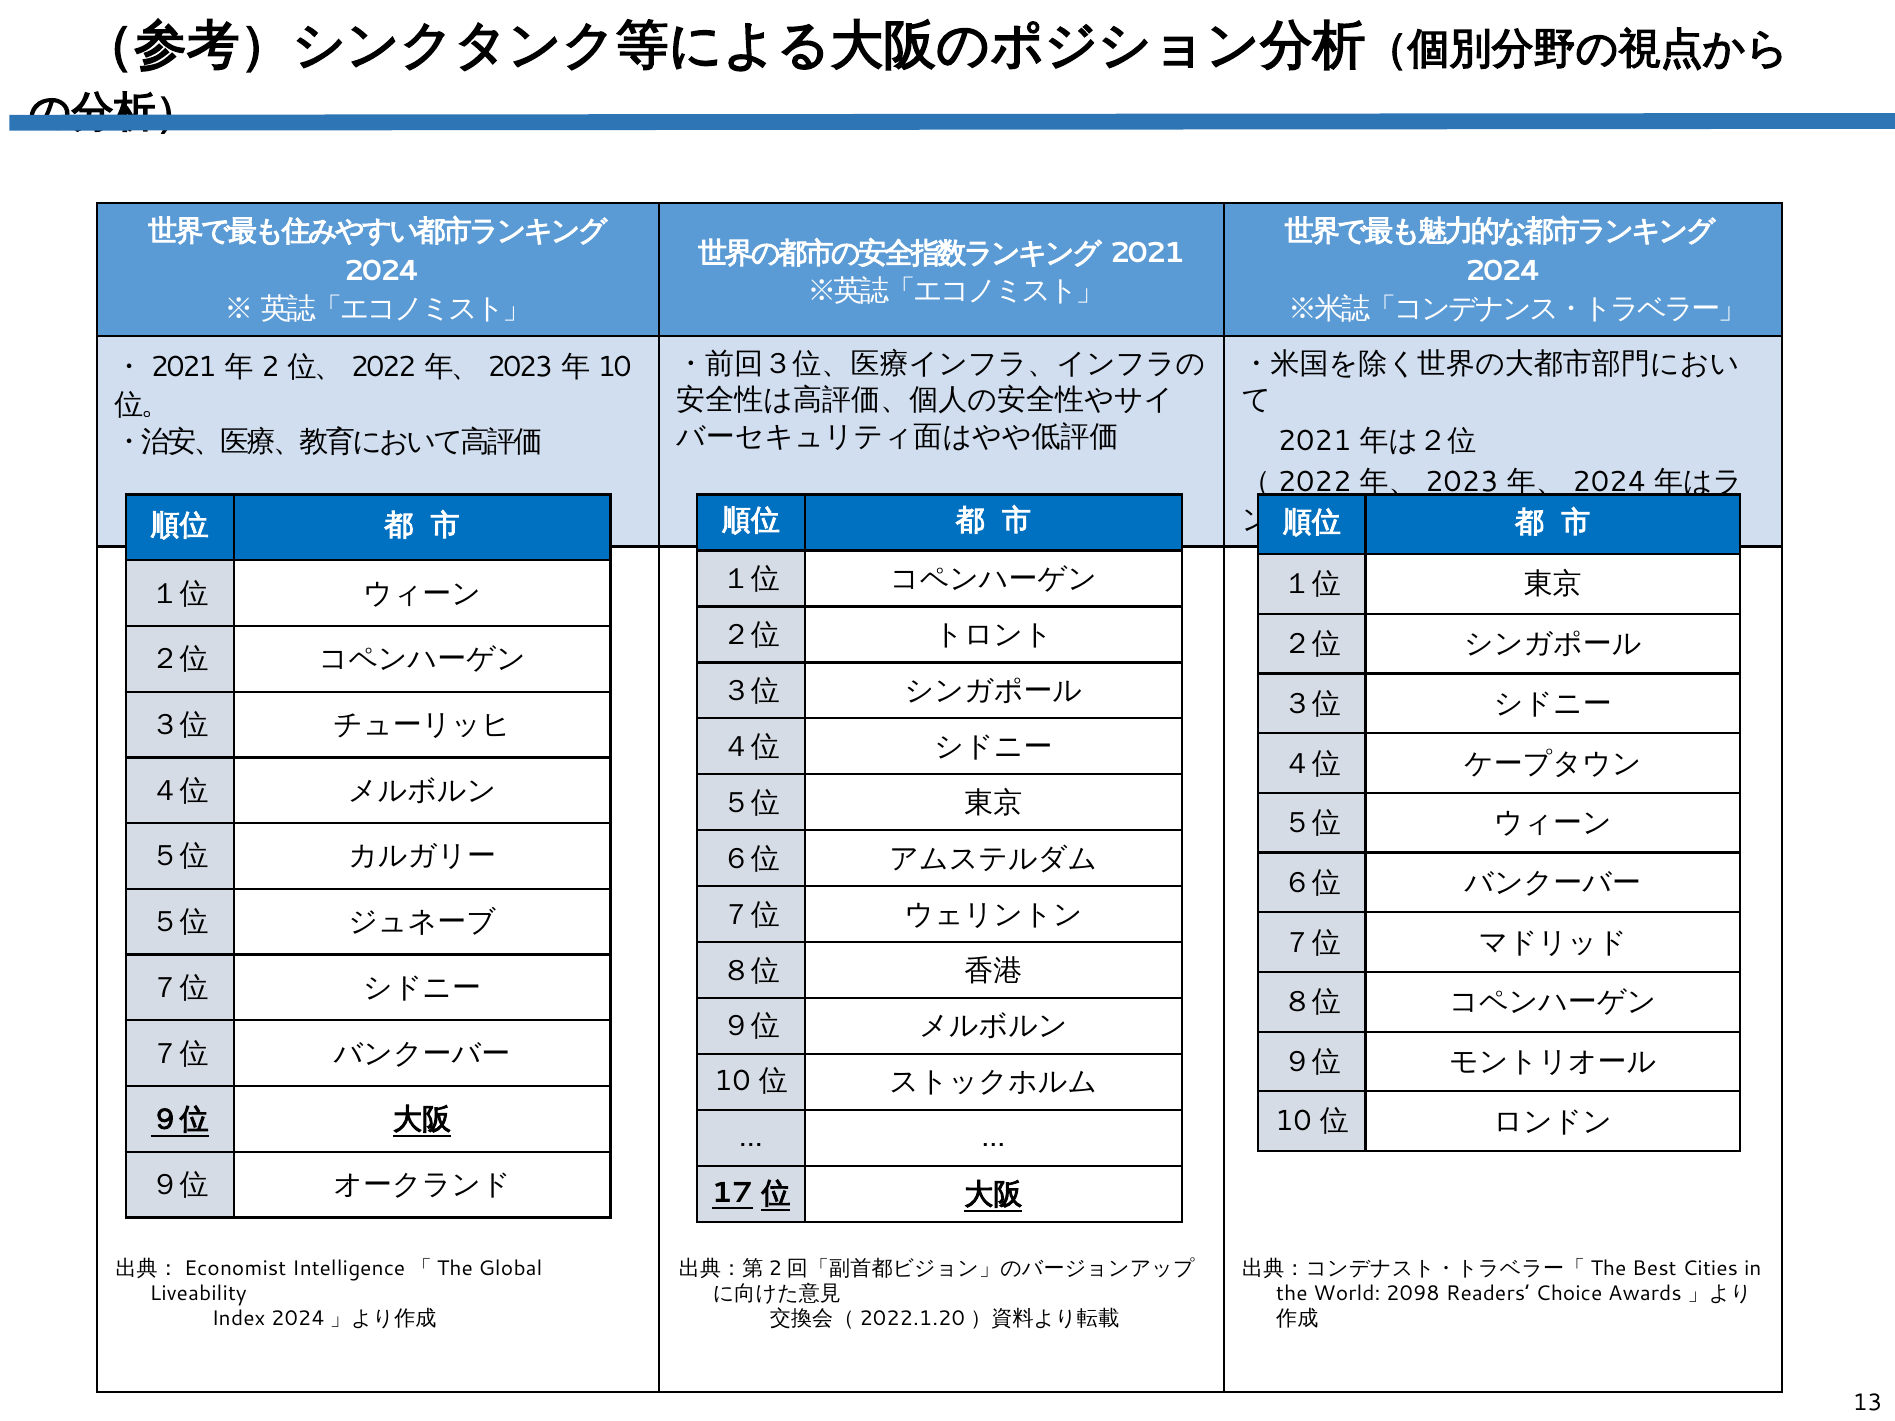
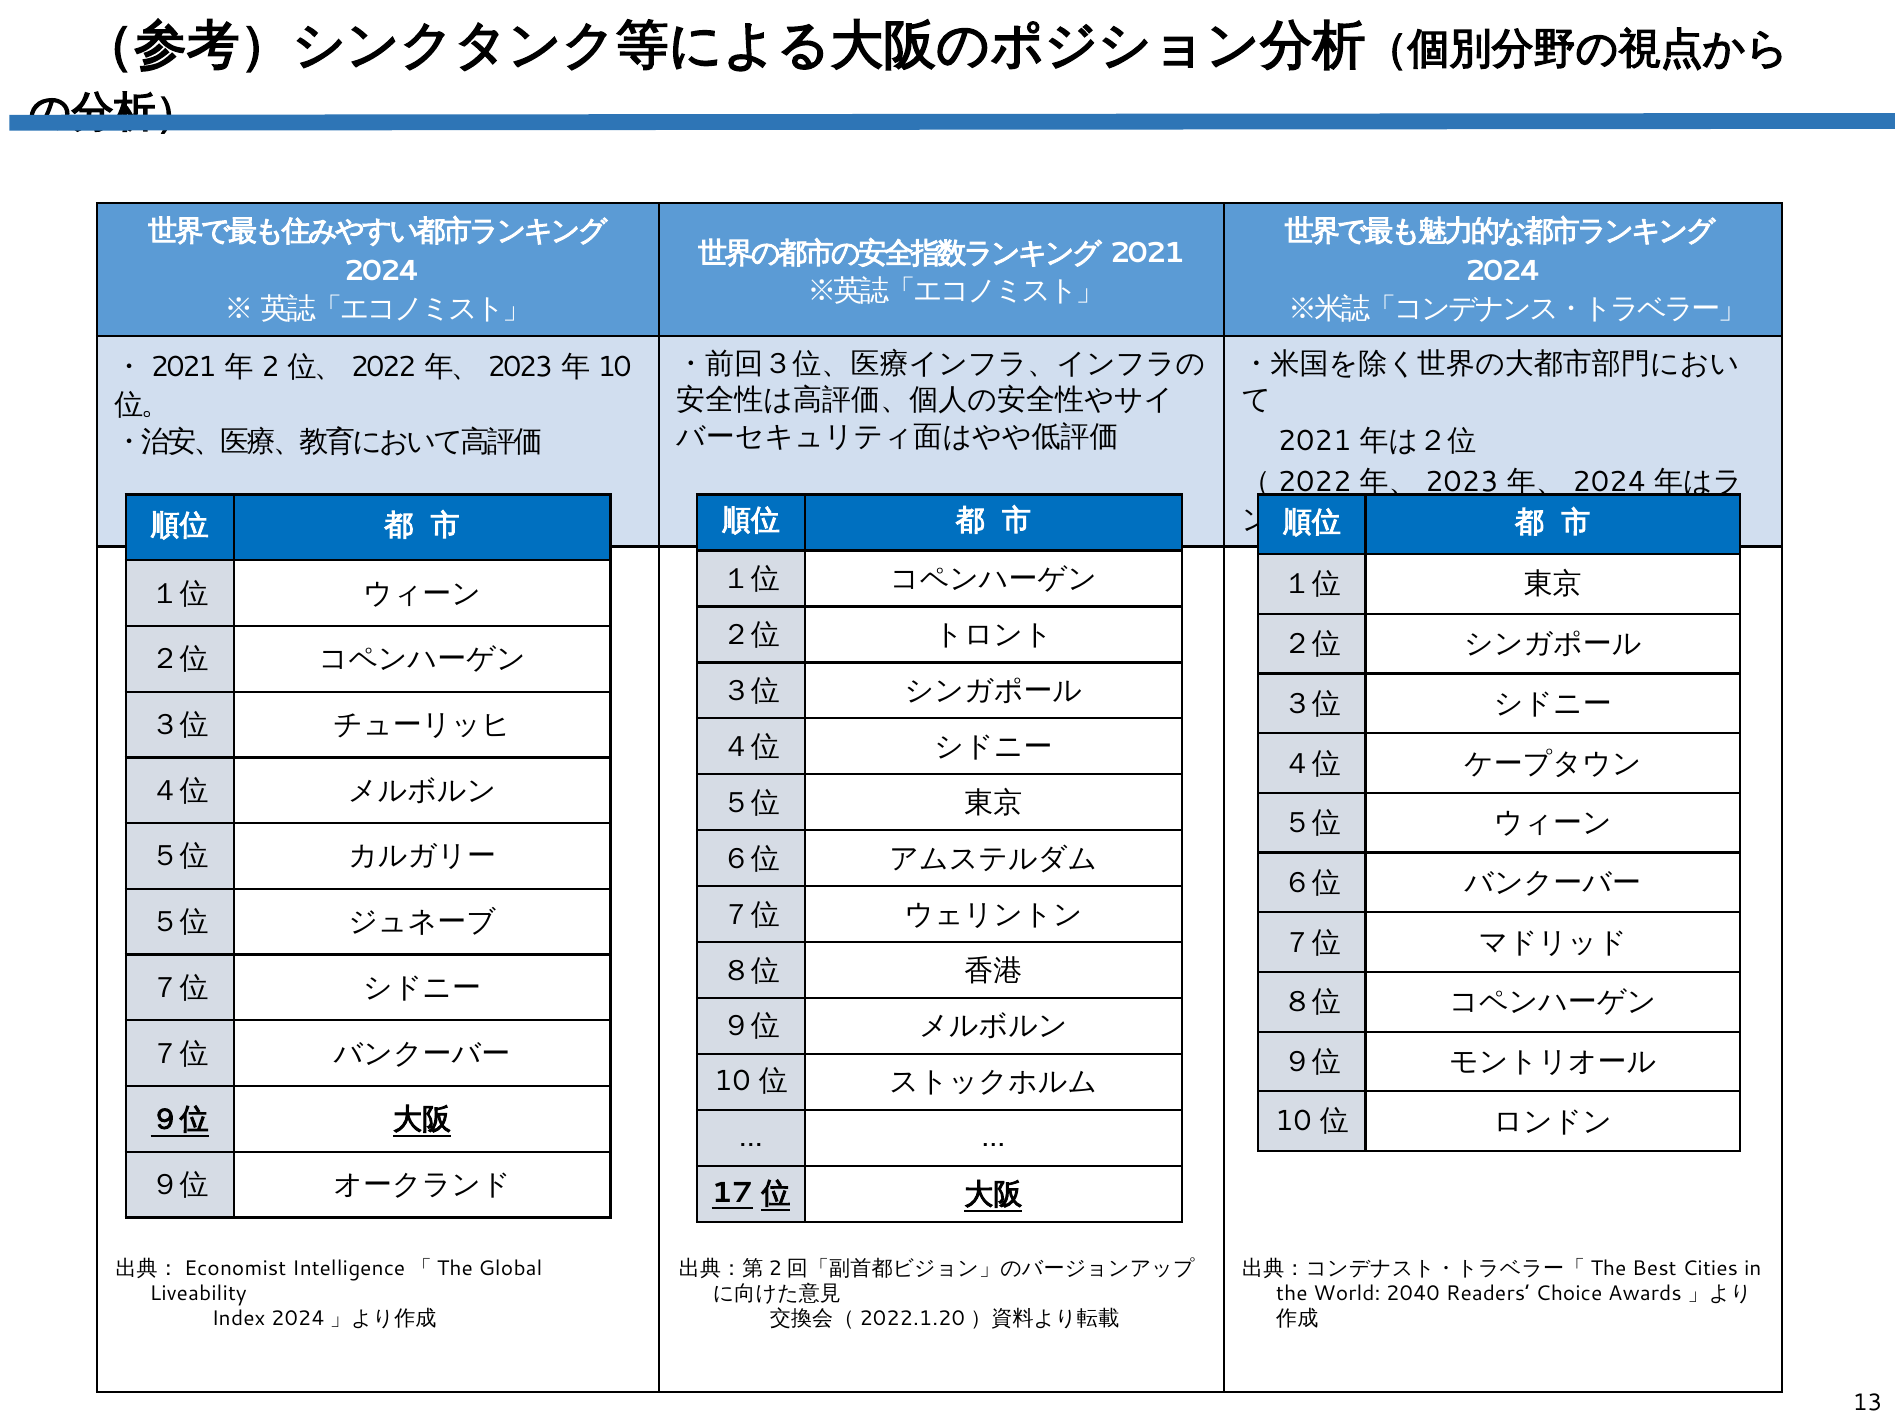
2098: 2098 -> 2040
